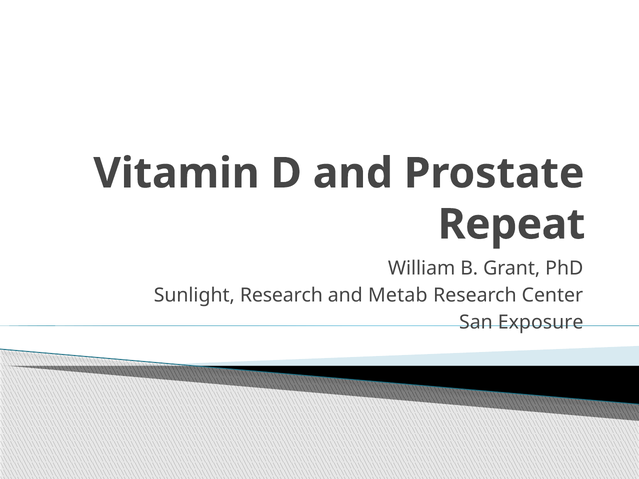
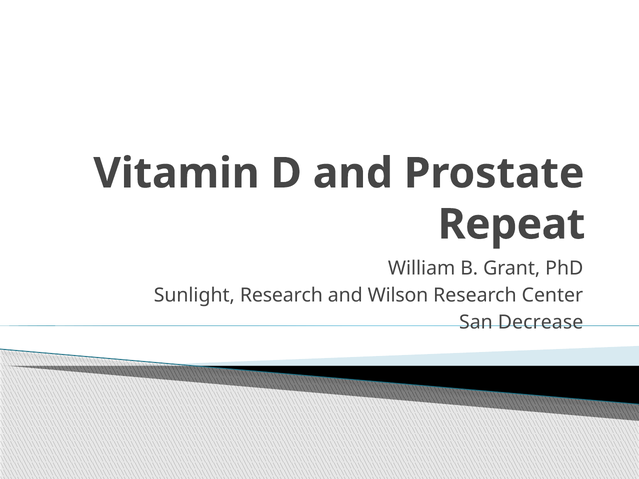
Metab: Metab -> Wilson
Exposure: Exposure -> Decrease
